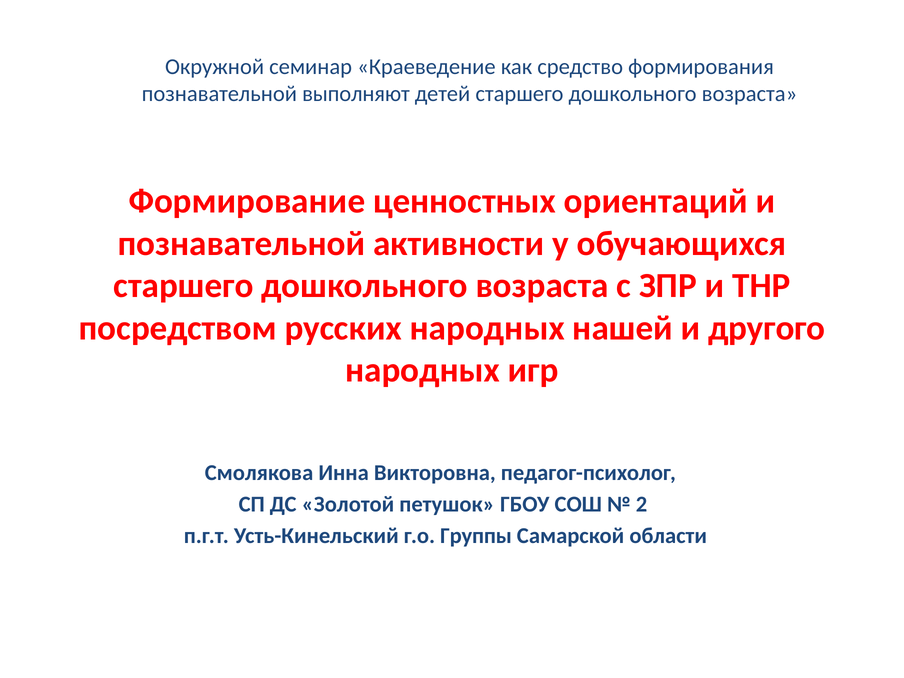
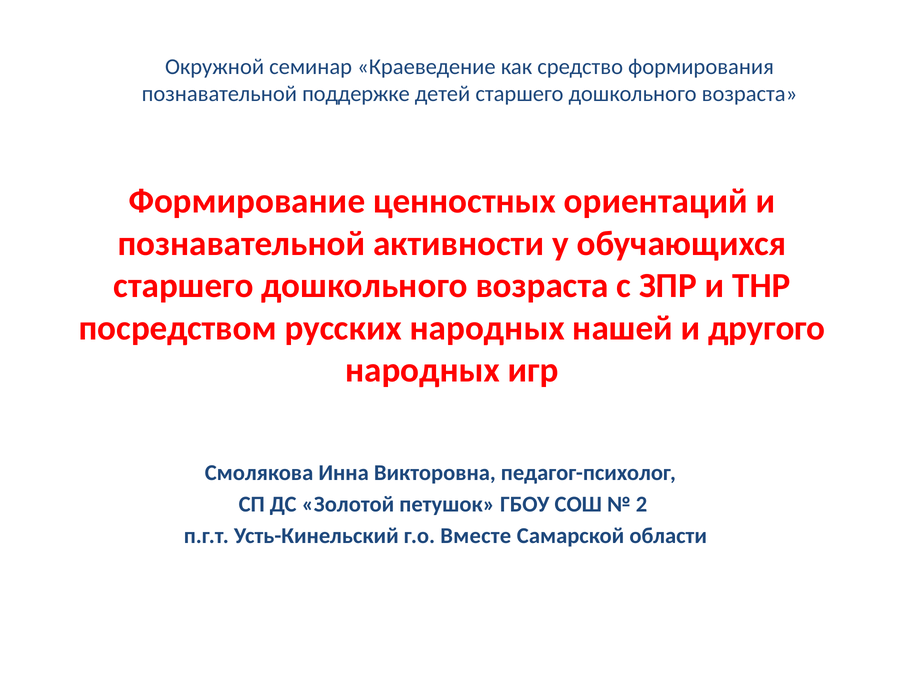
выполняют: выполняют -> поддержке
Группы: Группы -> Вместе
